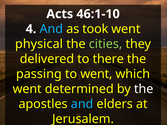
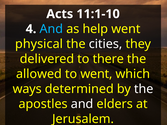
46:1-10: 46:1-10 -> 11:1-10
took: took -> help
cities colour: light green -> white
passing: passing -> allowed
went at (27, 89): went -> ways
and at (82, 104) colour: light blue -> white
